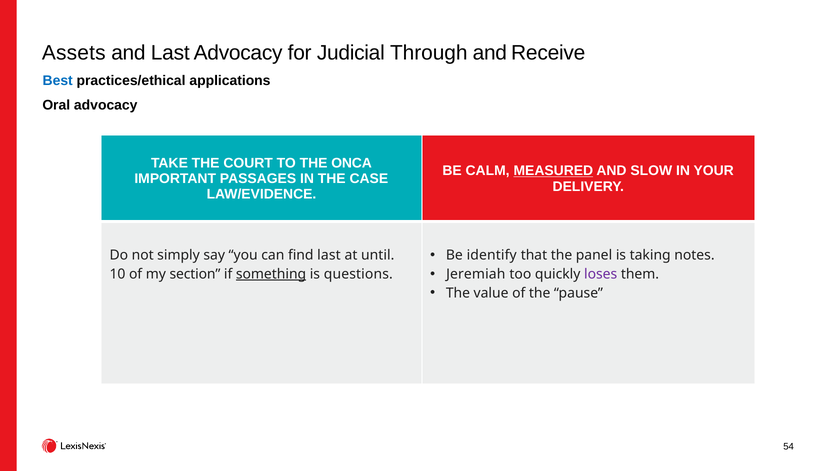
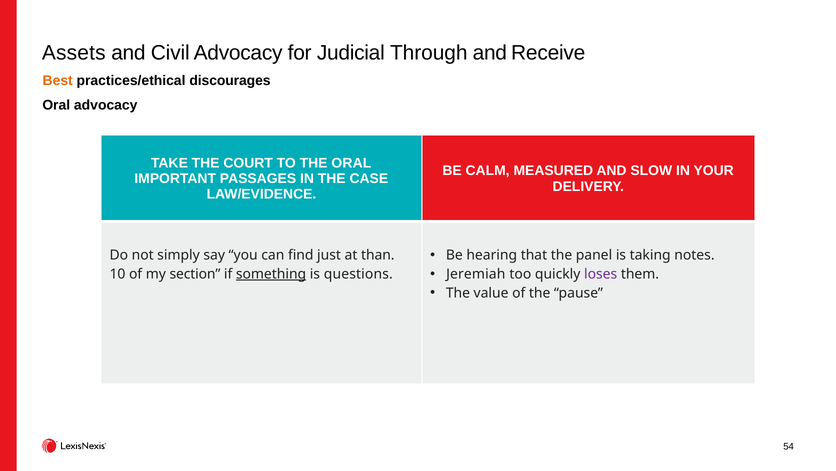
and Last: Last -> Civil
Best colour: blue -> orange
applications: applications -> discourages
THE ONCA: ONCA -> ORAL
MEASURED underline: present -> none
identify: identify -> hearing
find last: last -> just
until: until -> than
